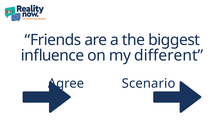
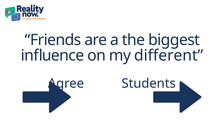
Scenario: Scenario -> Students
